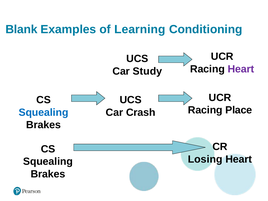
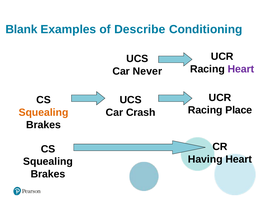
Learning: Learning -> Describe
Study: Study -> Never
Squealing at (44, 112) colour: blue -> orange
Losing: Losing -> Having
